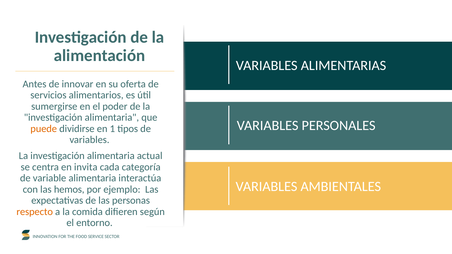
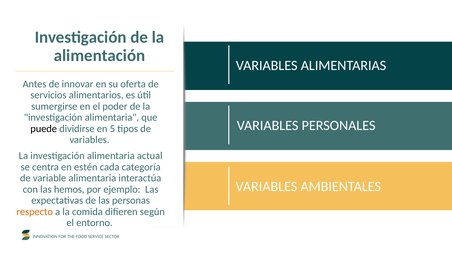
puede colour: orange -> black
1: 1 -> 5
invita: invita -> estén
